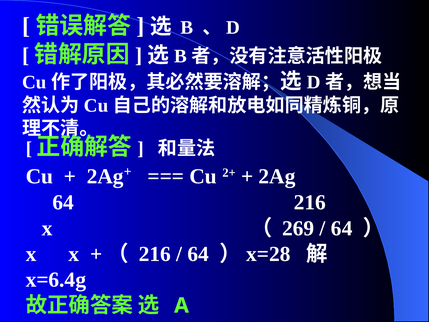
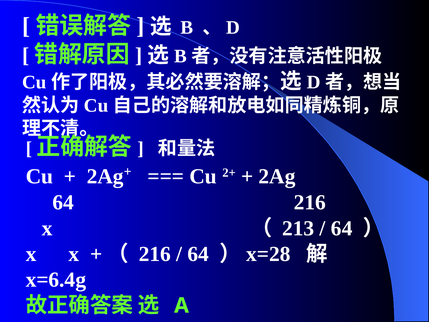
269: 269 -> 213
